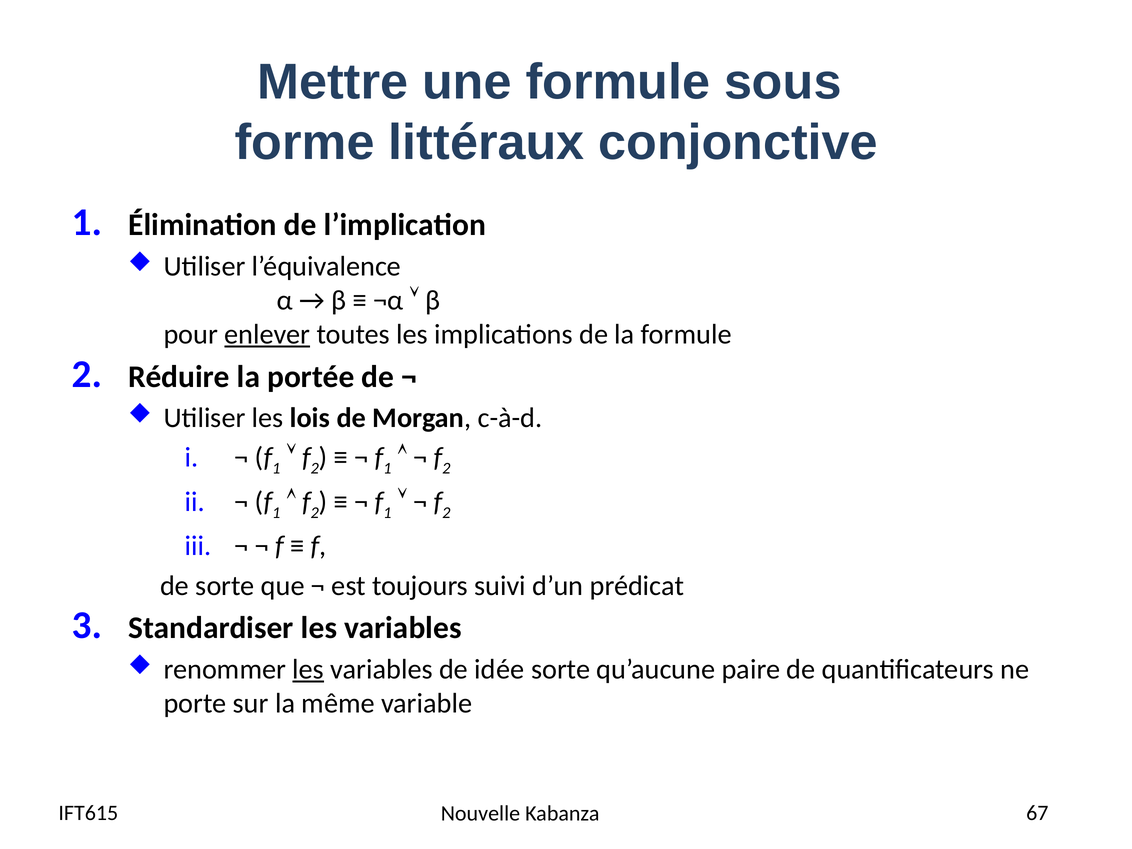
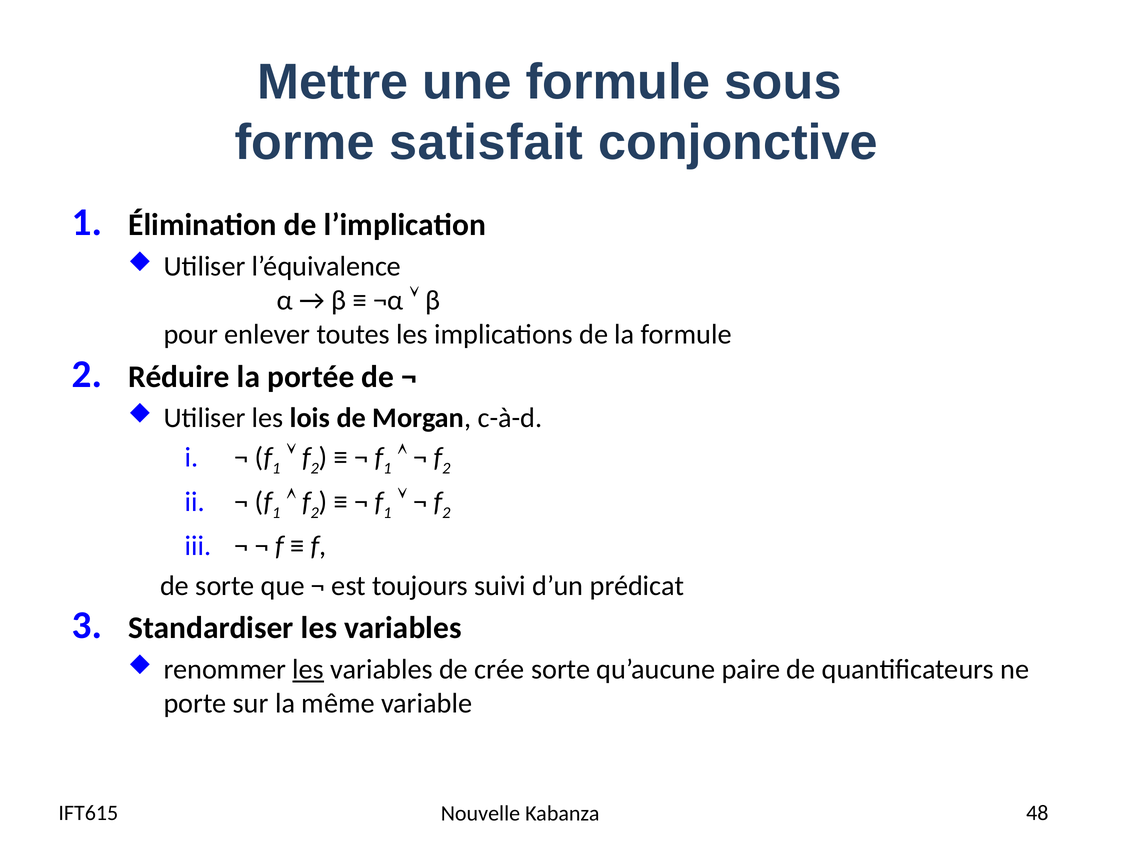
littéraux: littéraux -> satisfait
enlever underline: present -> none
idée: idée -> crée
67: 67 -> 48
